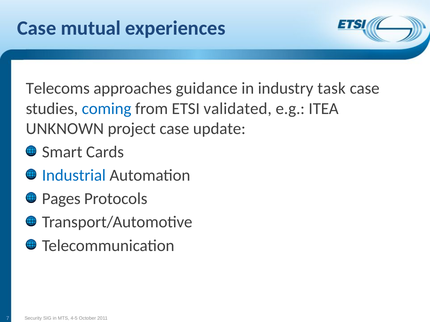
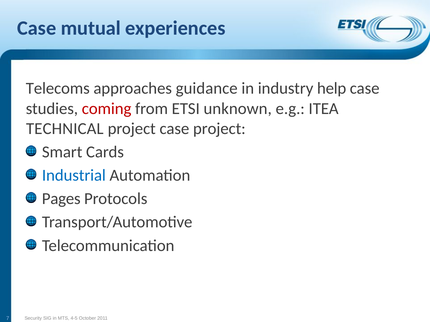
task: task -> help
coming colour: blue -> red
validated: validated -> unknown
UNKNOWN: UNKNOWN -> TECHNICAL
case update: update -> project
